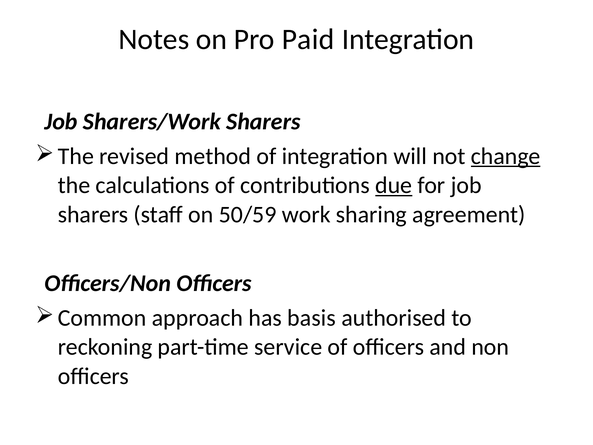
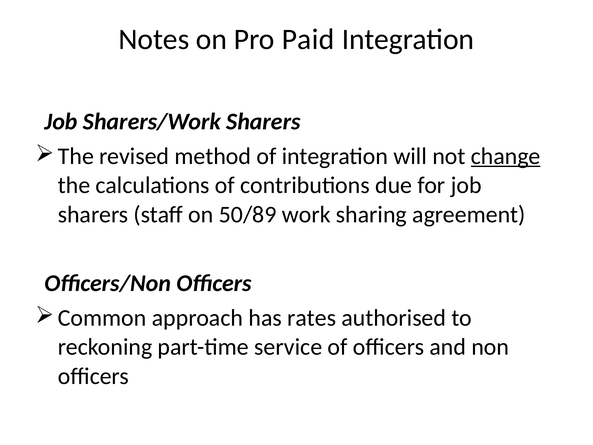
due underline: present -> none
50/59: 50/59 -> 50/89
basis: basis -> rates
